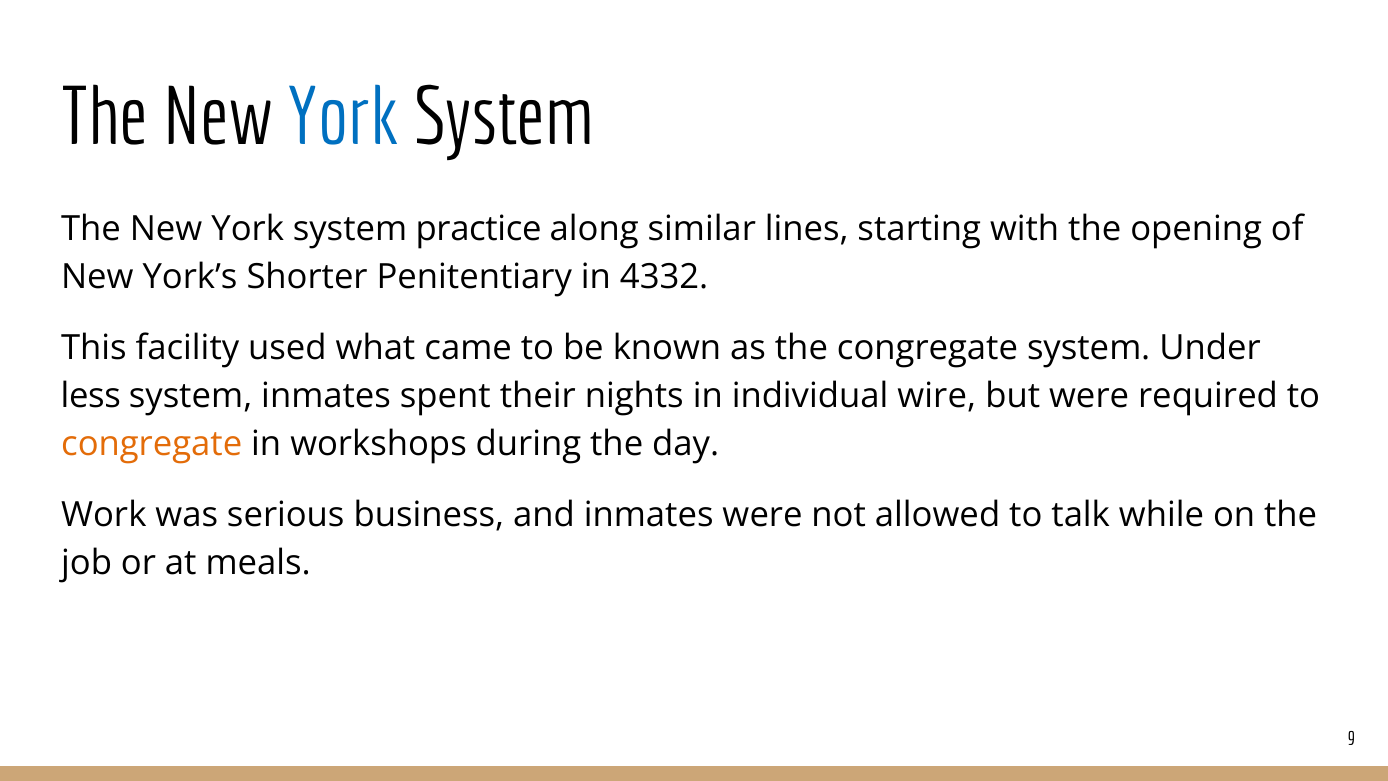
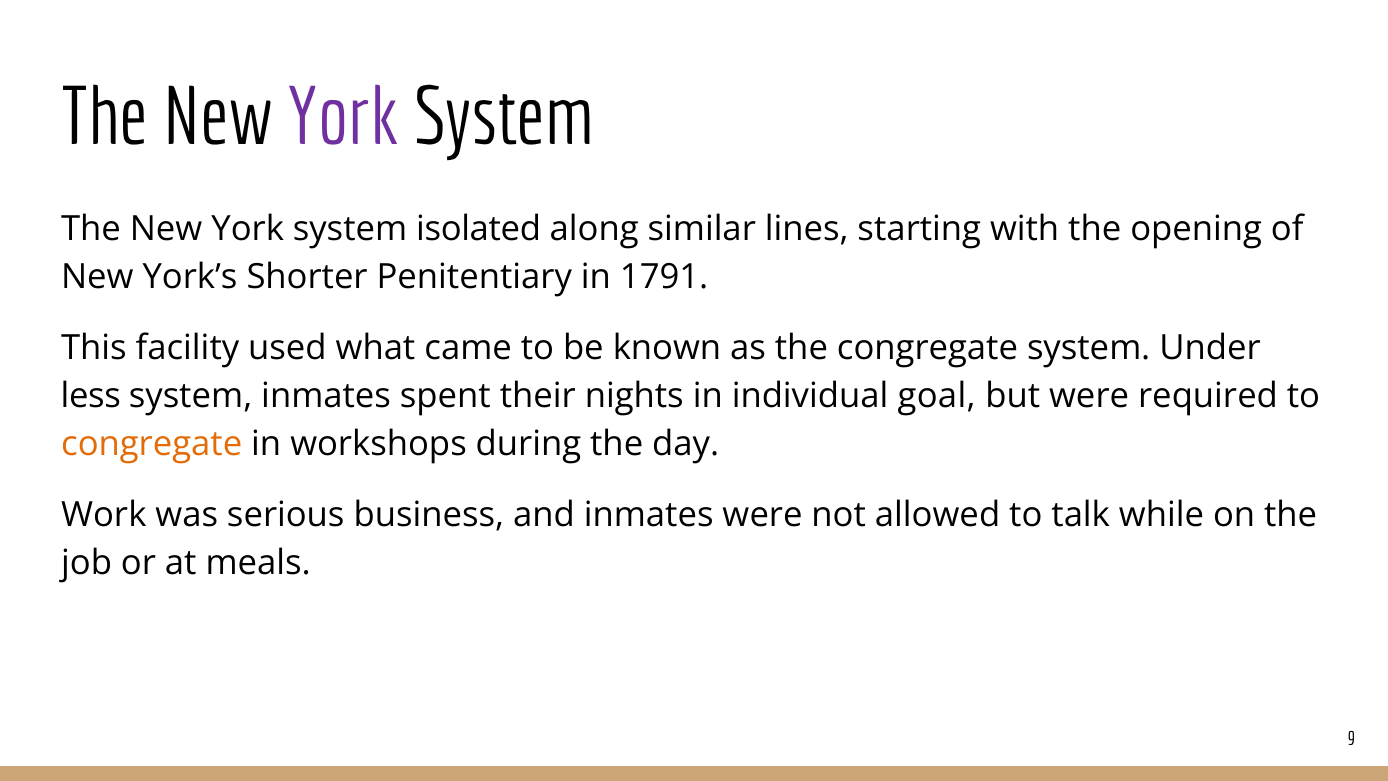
York at (343, 117) colour: blue -> purple
practice: practice -> isolated
4332: 4332 -> 1791
wire: wire -> goal
